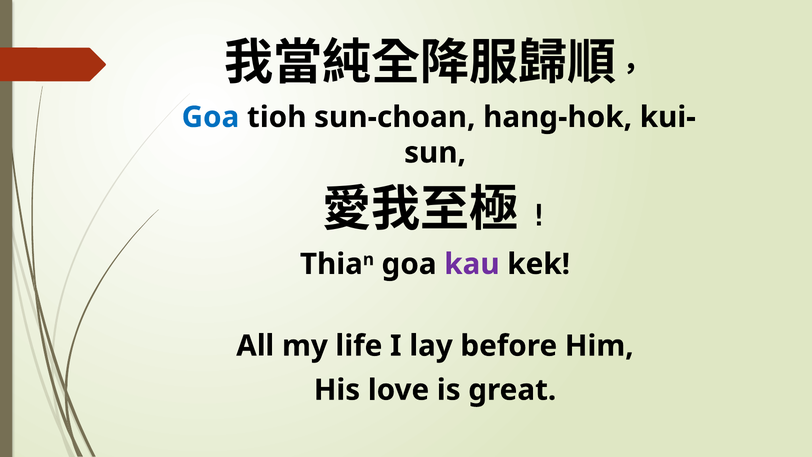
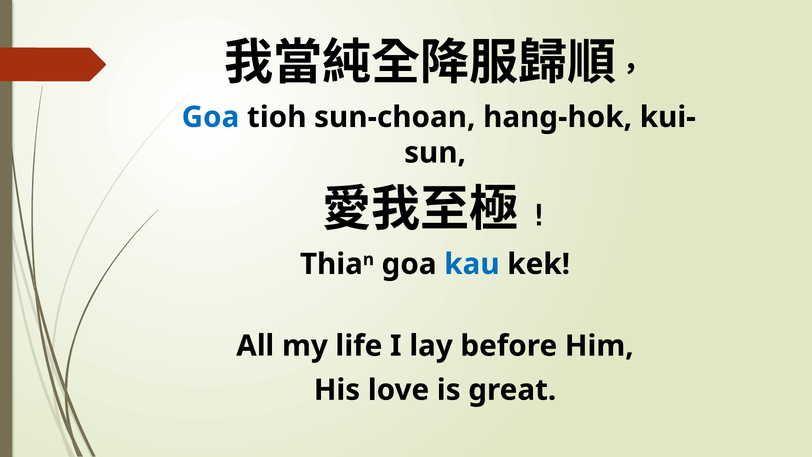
kau colour: purple -> blue
